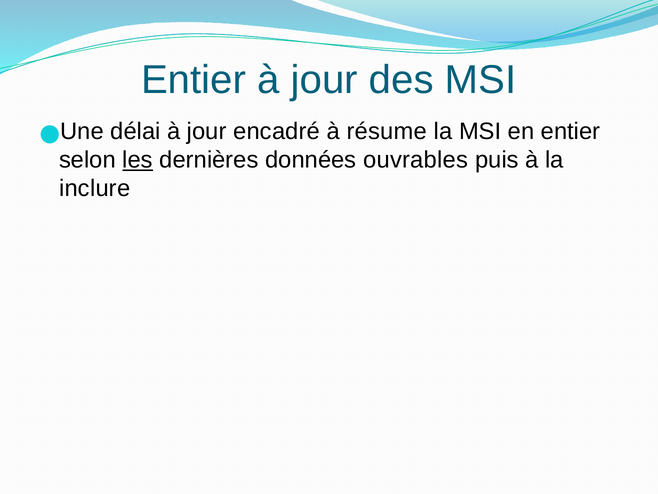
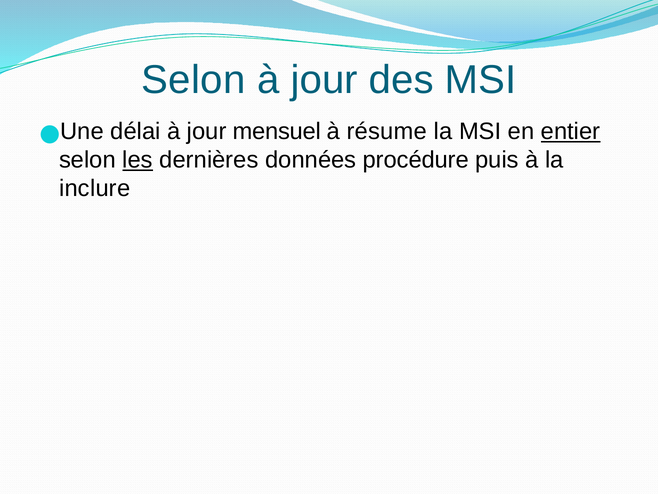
Entier at (194, 80): Entier -> Selon
encadré: encadré -> mensuel
entier at (571, 131) underline: none -> present
ouvrables: ouvrables -> procédure
